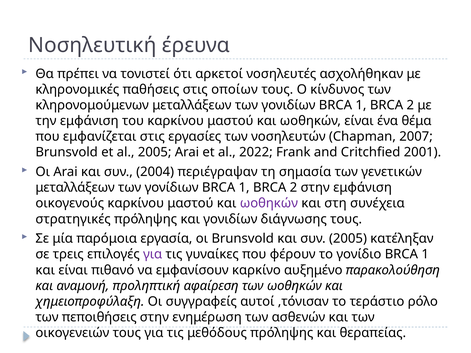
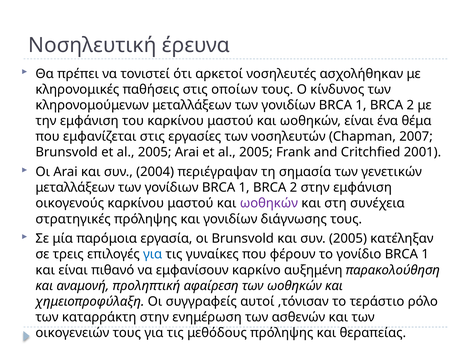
Arai et al 2022: 2022 -> 2005
για at (153, 255) colour: purple -> blue
αυξημένο: αυξημένο -> αυξημένη
πεποιθήσεις: πεποιθήσεις -> καταρράκτη
